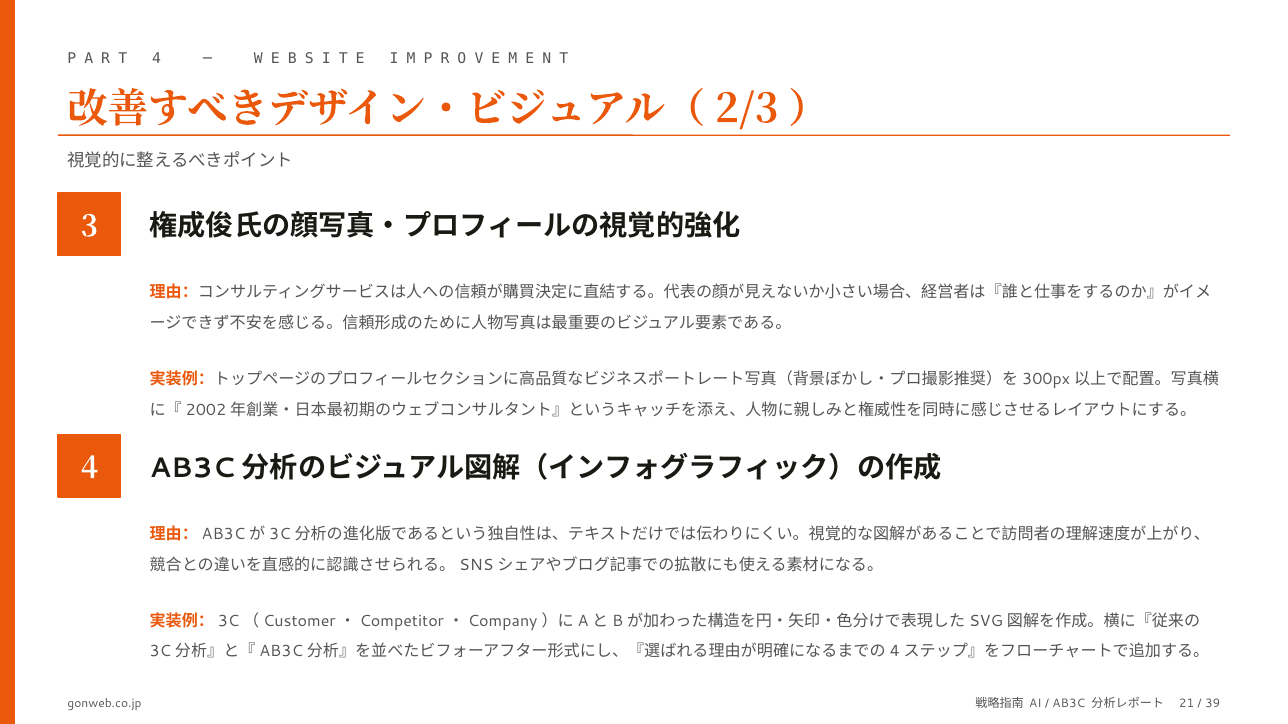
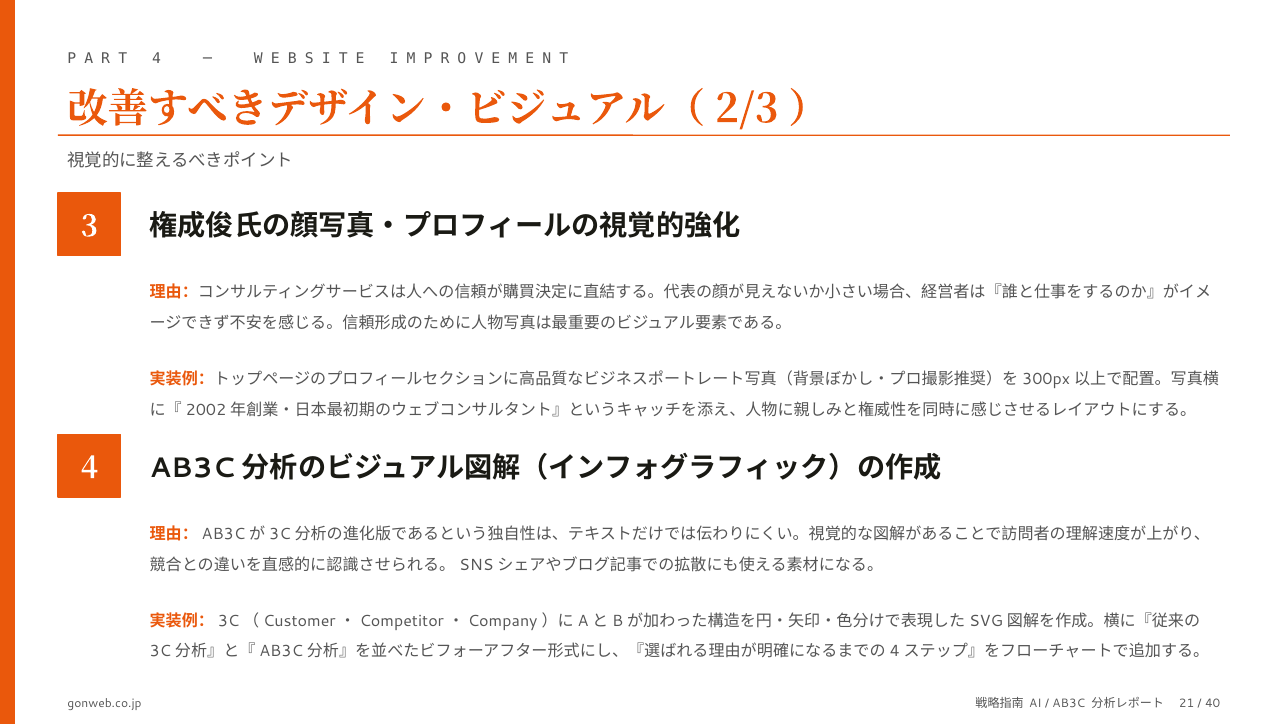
39: 39 -> 40
